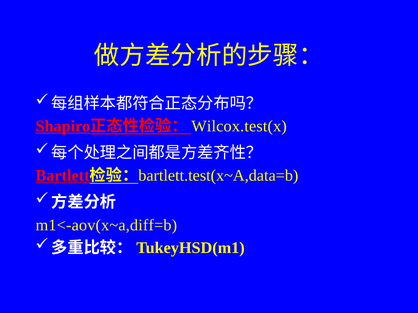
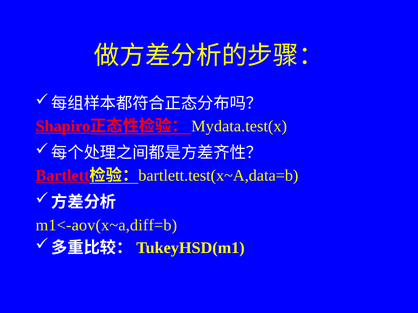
Wilcox.test(x: Wilcox.test(x -> Mydata.test(x
